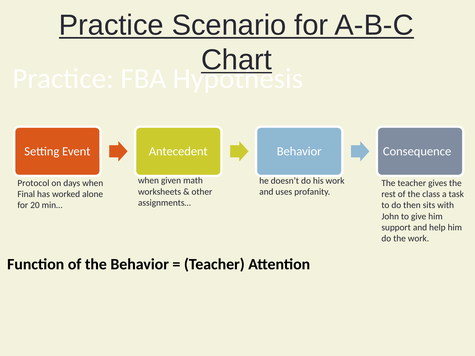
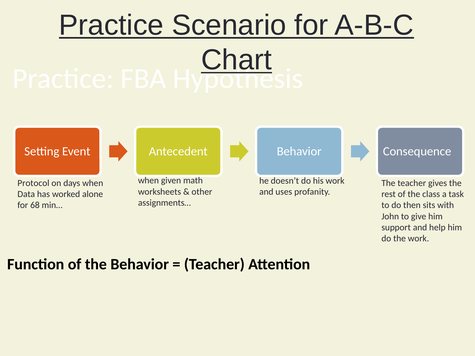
Final: Final -> Data
20: 20 -> 68
